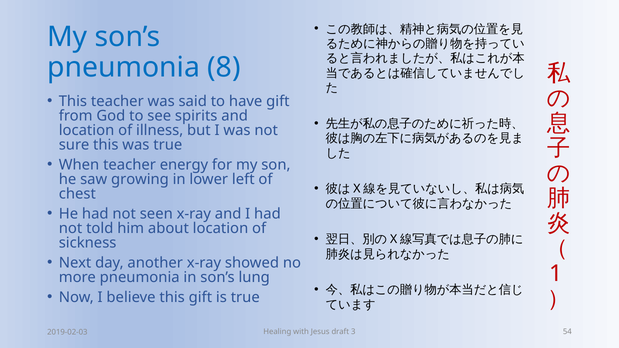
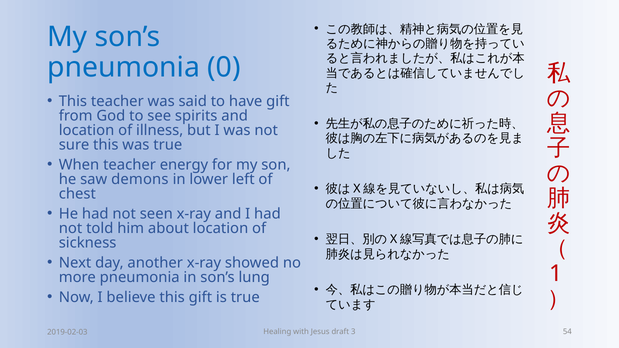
8: 8 -> 0
growing: growing -> demons
